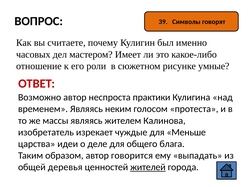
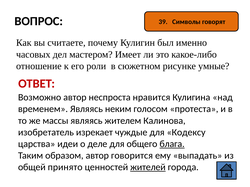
практики: практики -> нравится
Меньше: Меньше -> Кодексу
блага underline: none -> present
деревья: деревья -> принято
